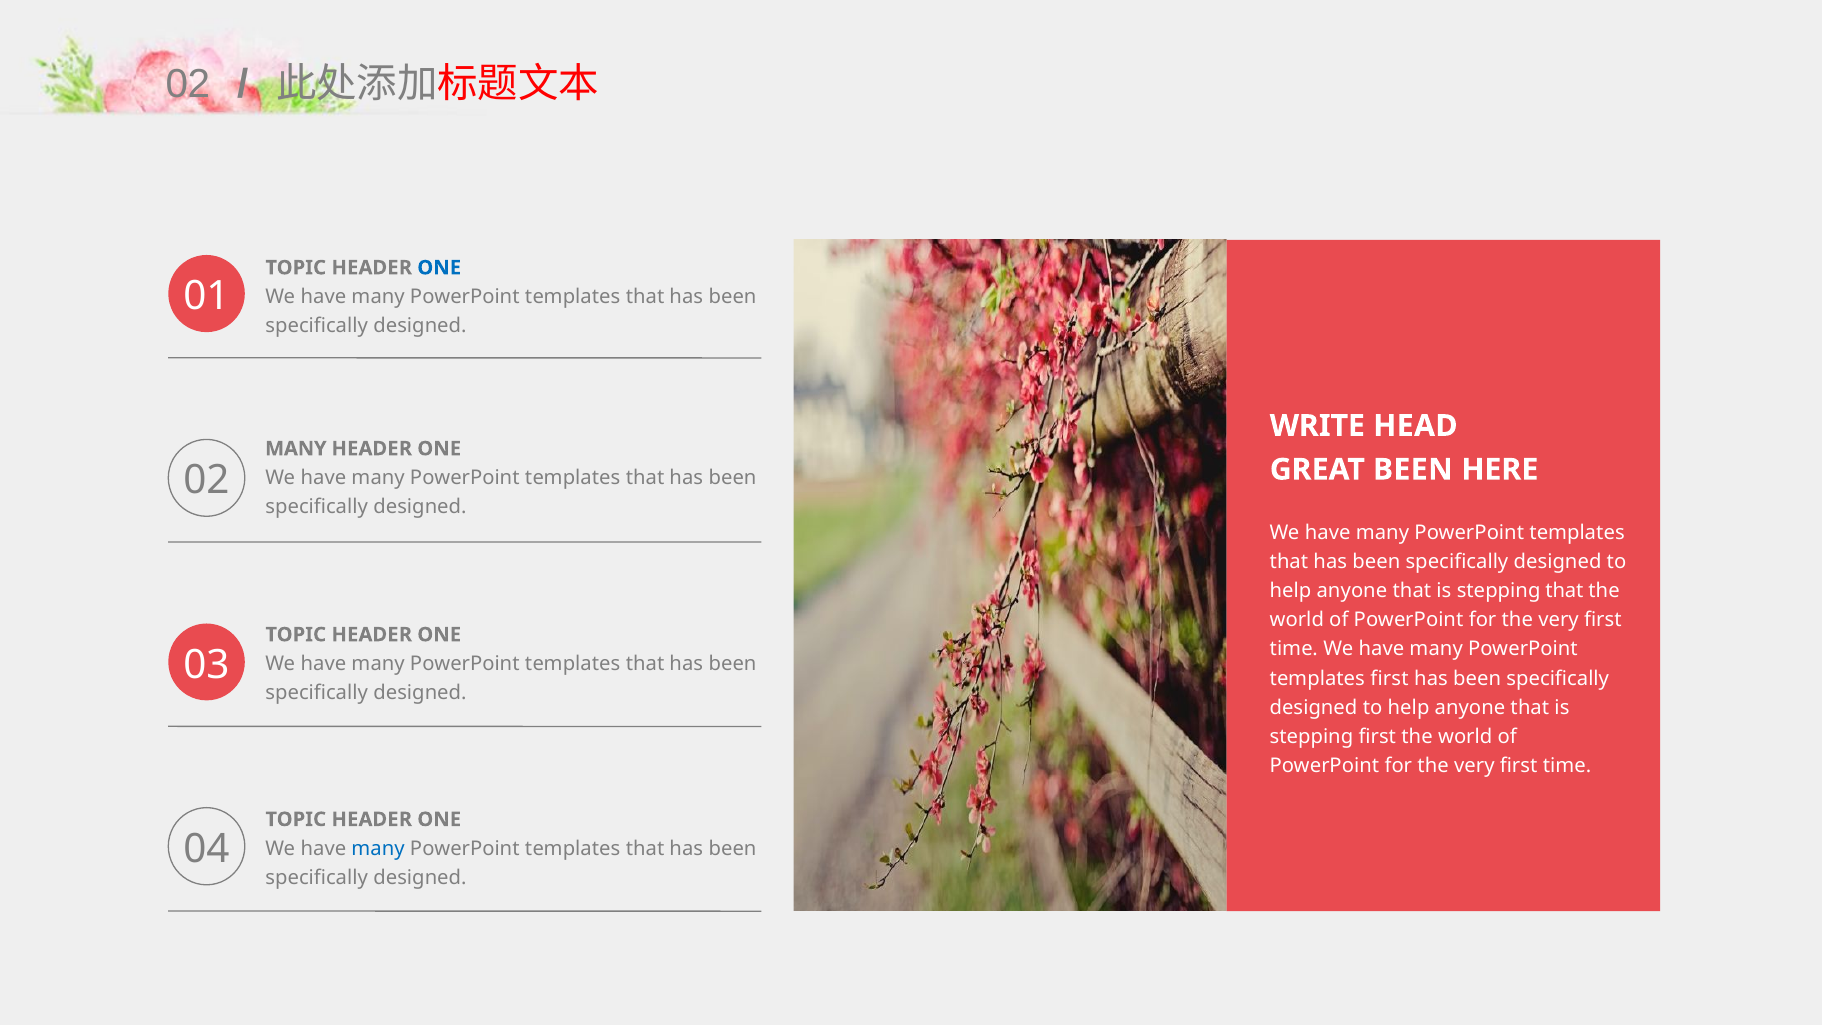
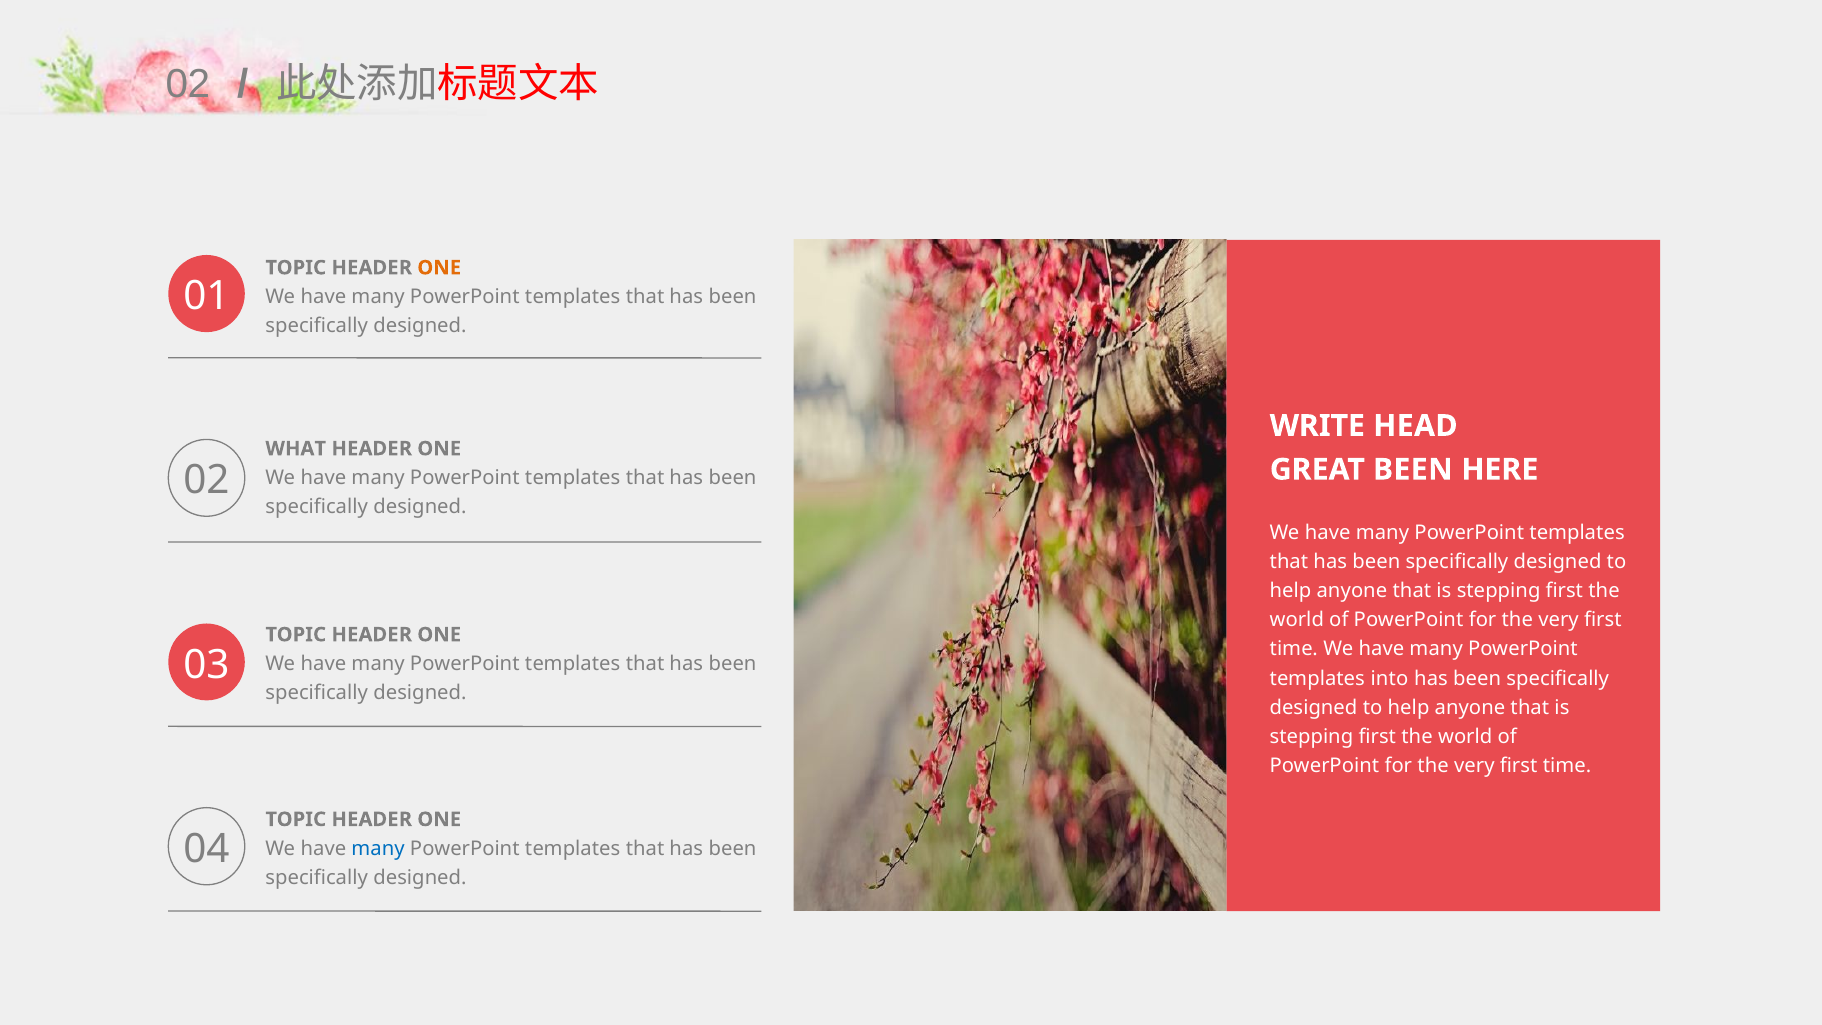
ONE at (439, 268) colour: blue -> orange
MANY at (296, 449): MANY -> WHAT
that at (1564, 591): that -> first
templates first: first -> into
